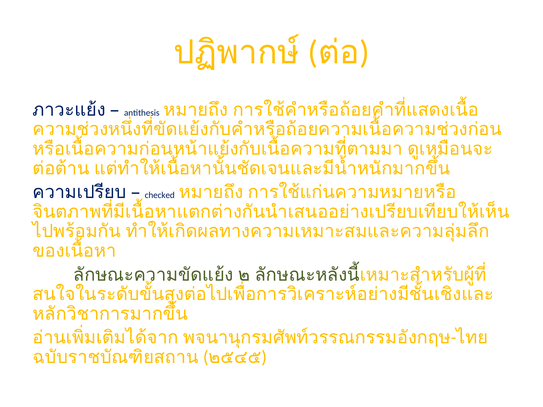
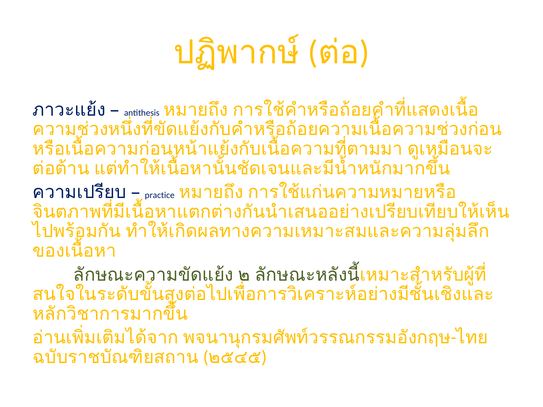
checked: checked -> practice
